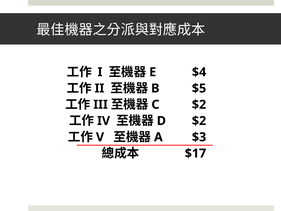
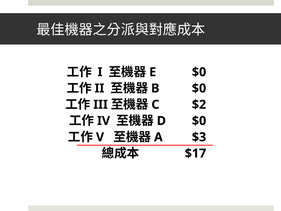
$4 at (199, 72): $4 -> $0
$5 at (199, 88): $5 -> $0
$2 at (199, 121): $2 -> $0
